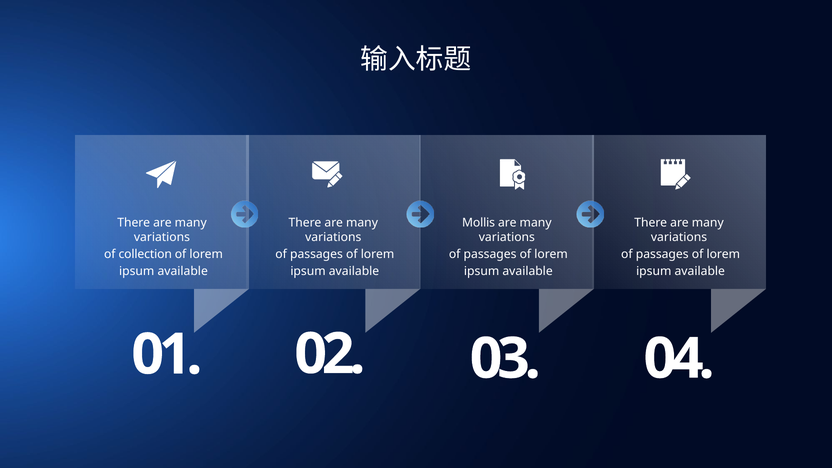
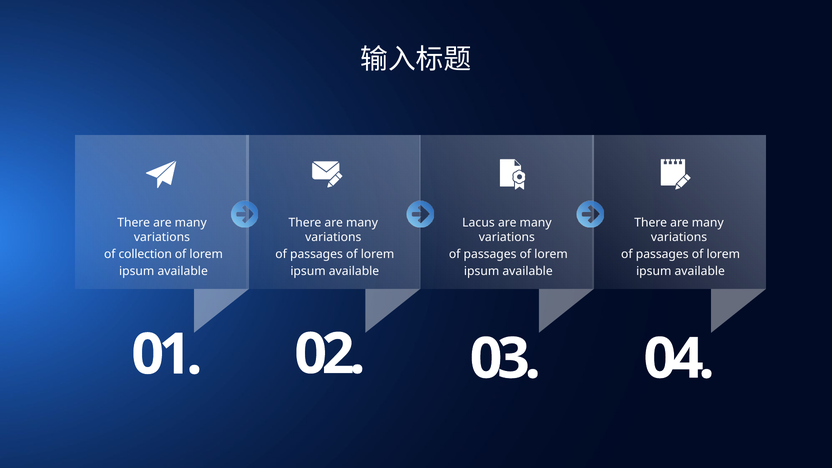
Mollis: Mollis -> Lacus
